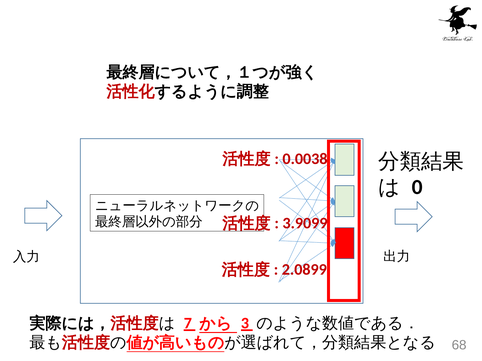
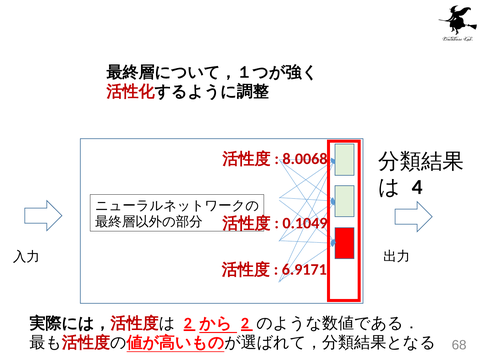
0.0038: 0.0038 -> 8.0068
0: 0 -> 4
3.9099: 3.9099 -> 0.1049
2.0899: 2.0899 -> 6.9171
7 at (188, 324): 7 -> 2
3 at (245, 324): 3 -> 2
